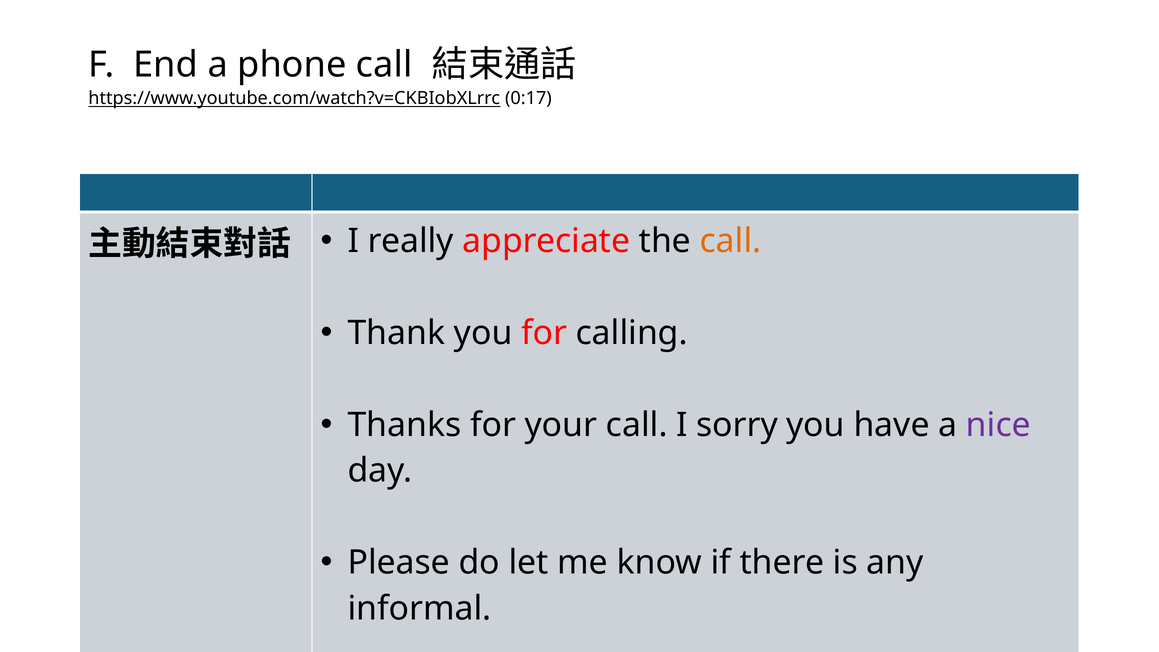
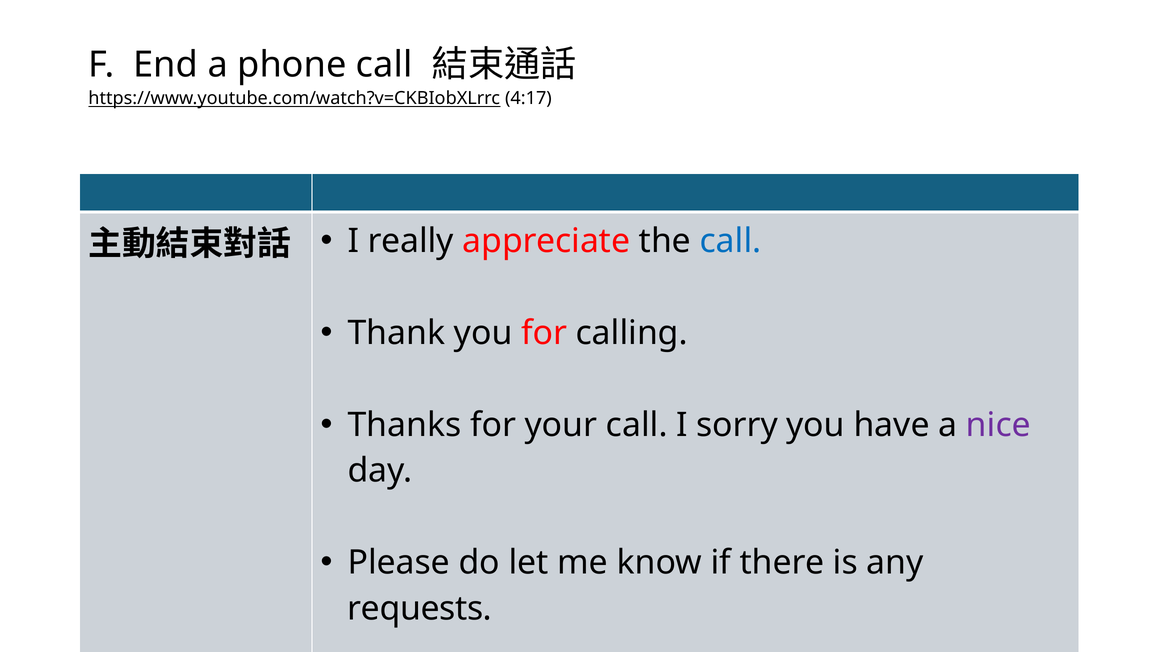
0:17: 0:17 -> 4:17
call at (731, 241) colour: orange -> blue
informal: informal -> requests
